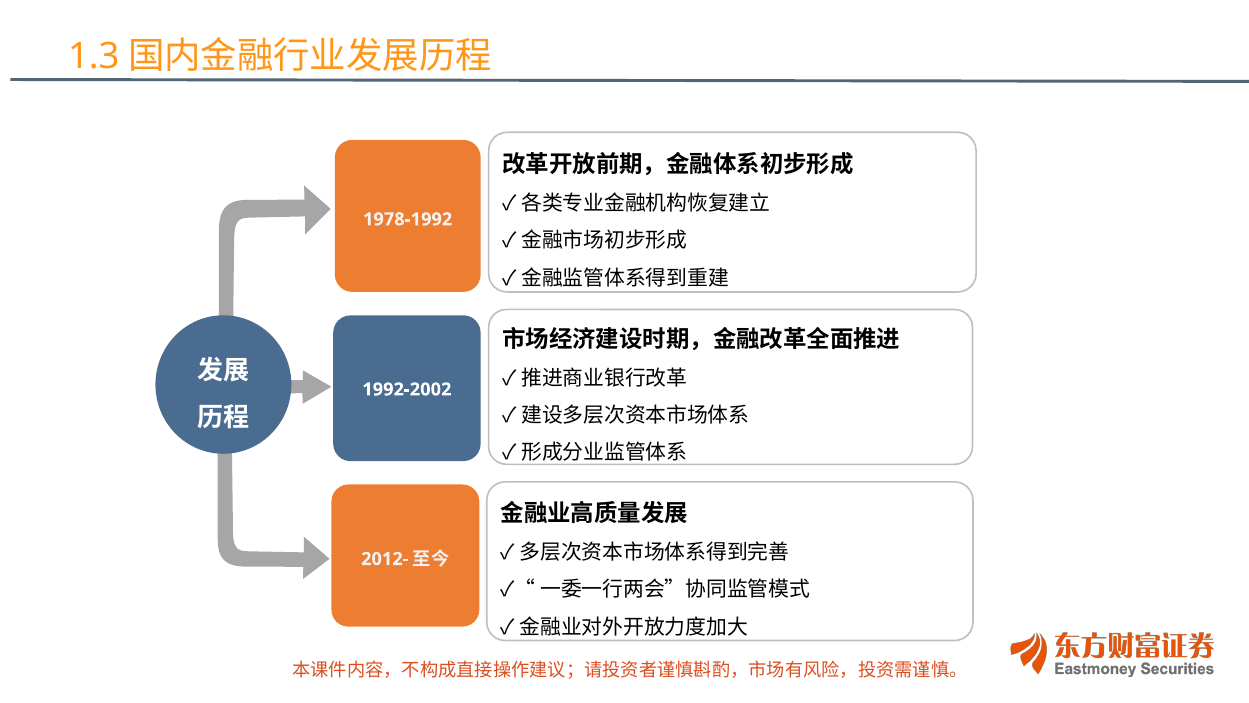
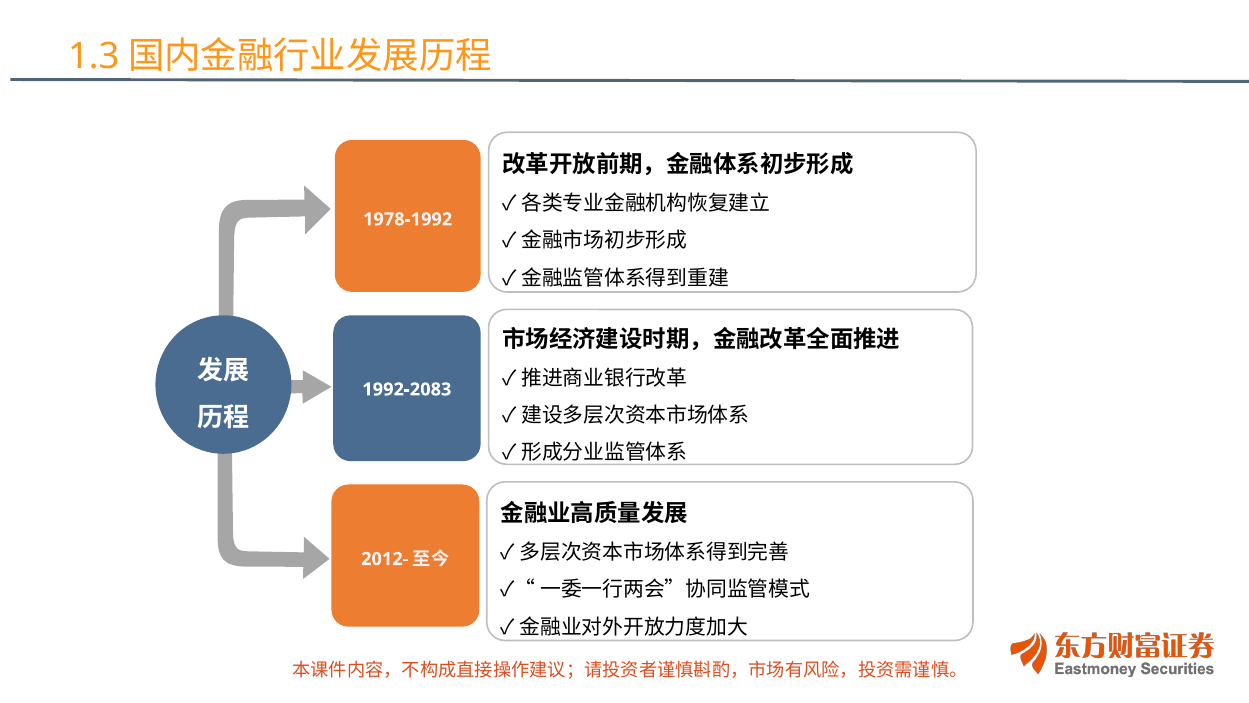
1992-2002: 1992-2002 -> 1992-2083
